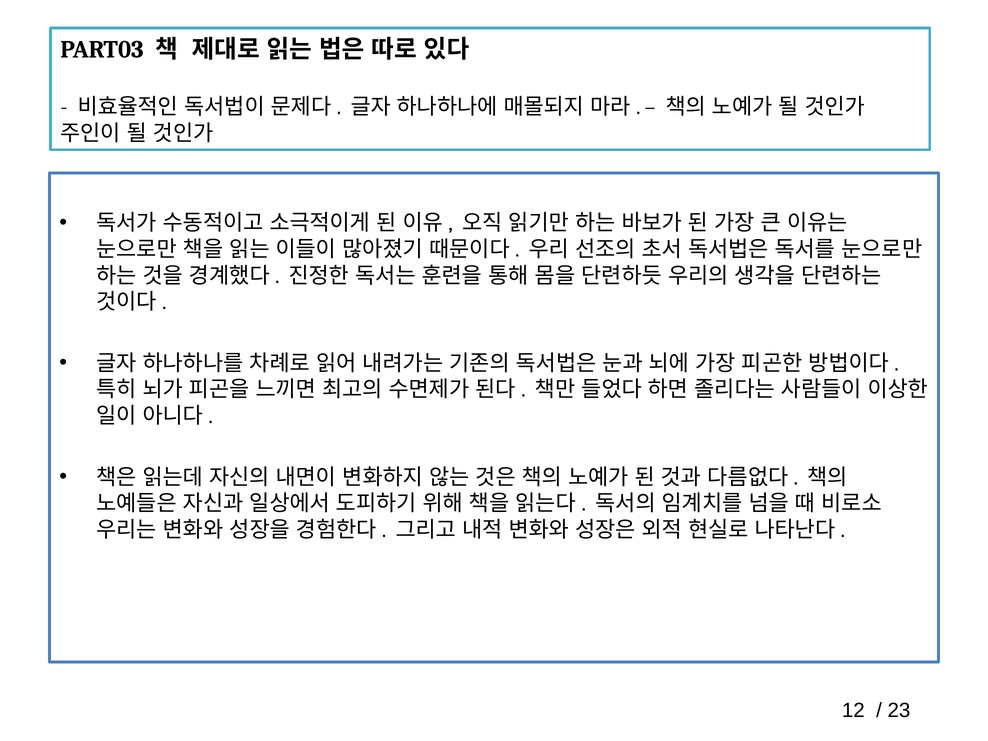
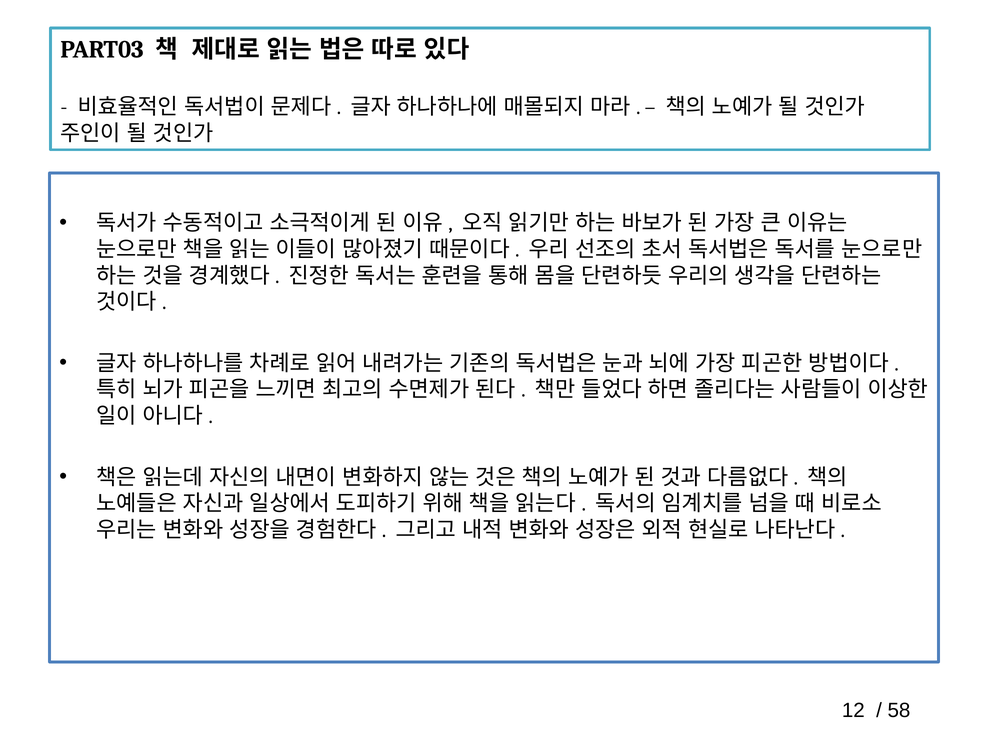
23: 23 -> 58
